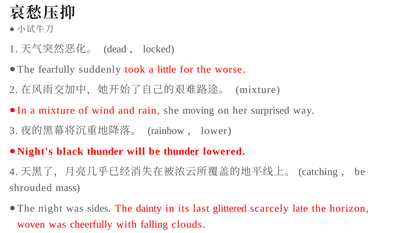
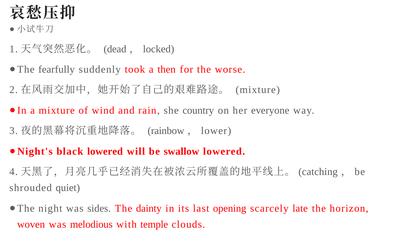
little: little -> then
moving: moving -> country
surprised: surprised -> everyone
black thunder: thunder -> lowered
be thunder: thunder -> swallow
mass: mass -> quiet
glittered: glittered -> opening
cheerfully: cheerfully -> melodious
falling: falling -> temple
